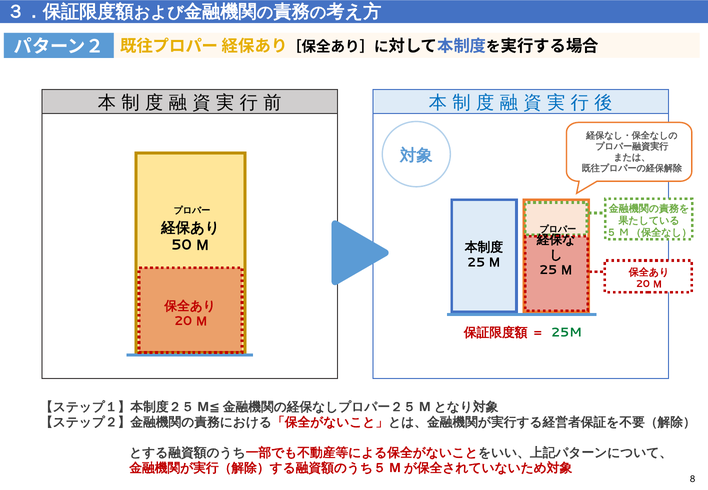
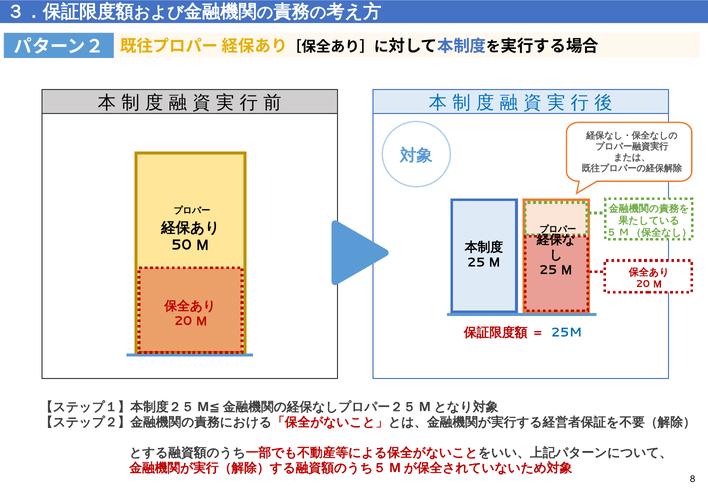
25M colour: green -> blue
